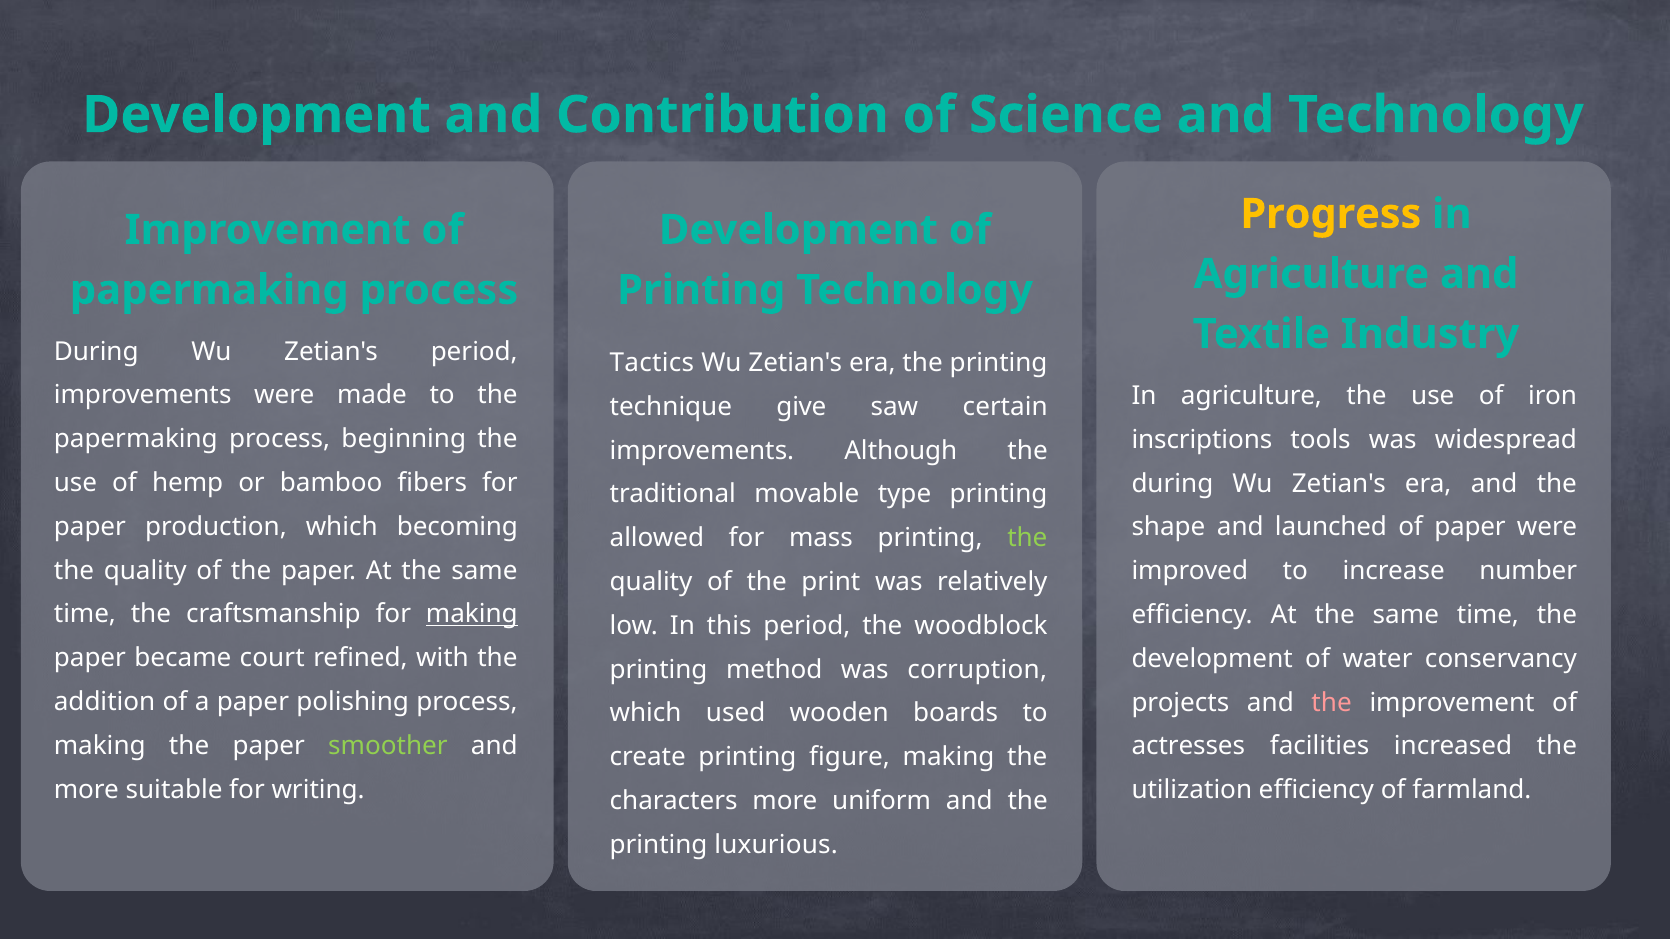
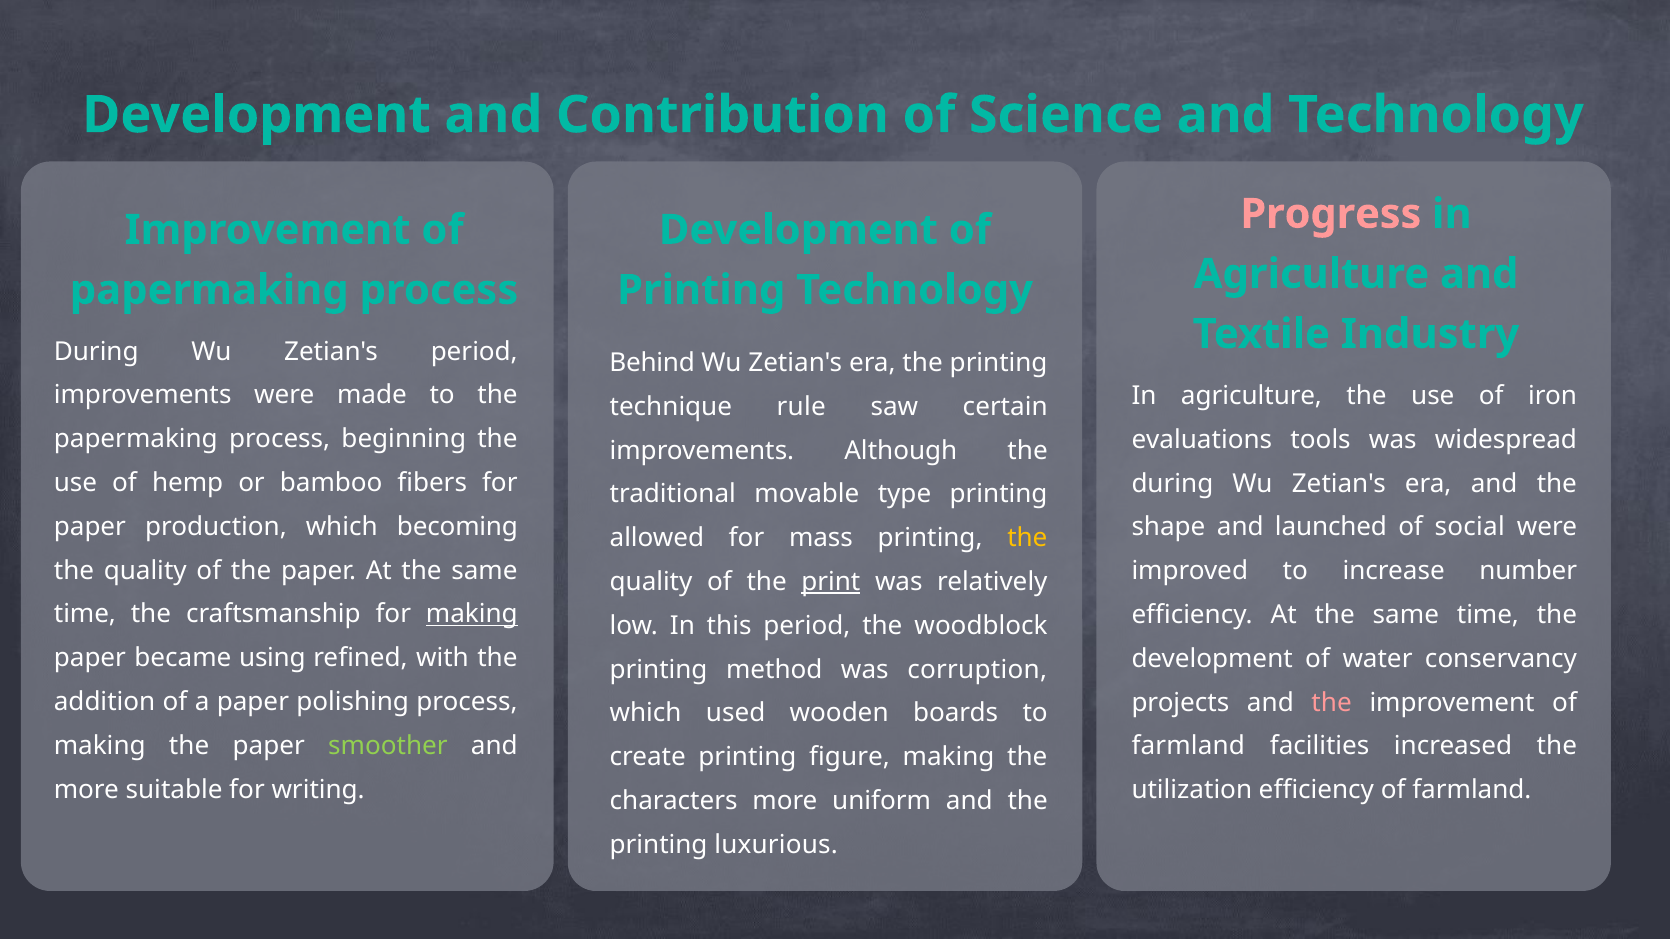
Progress colour: yellow -> pink
Tactics: Tactics -> Behind
give: give -> rule
inscriptions: inscriptions -> evaluations
of paper: paper -> social
the at (1027, 538) colour: light green -> yellow
print underline: none -> present
court: court -> using
actresses at (1188, 747): actresses -> farmland
